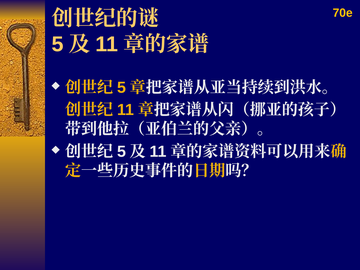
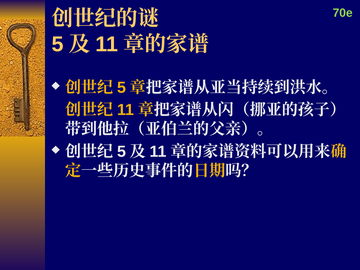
70e colour: yellow -> light green
